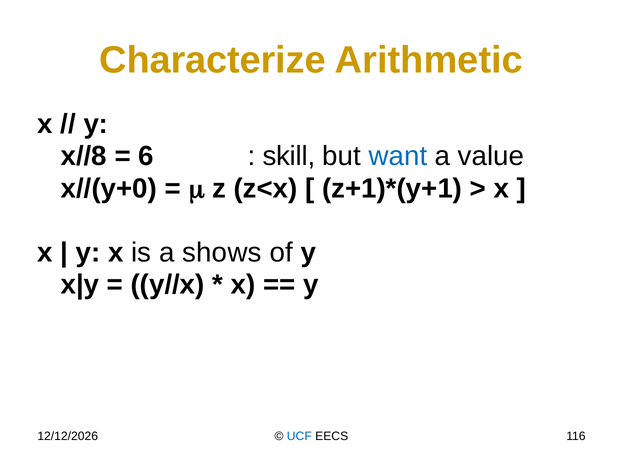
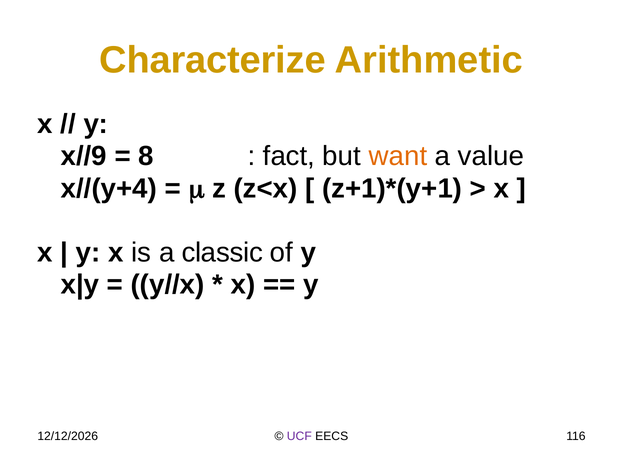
x//8: x//8 -> x//9
6: 6 -> 8
skill: skill -> fact
want colour: blue -> orange
x//(y+0: x//(y+0 -> x//(y+4
shows: shows -> classic
UCF colour: blue -> purple
